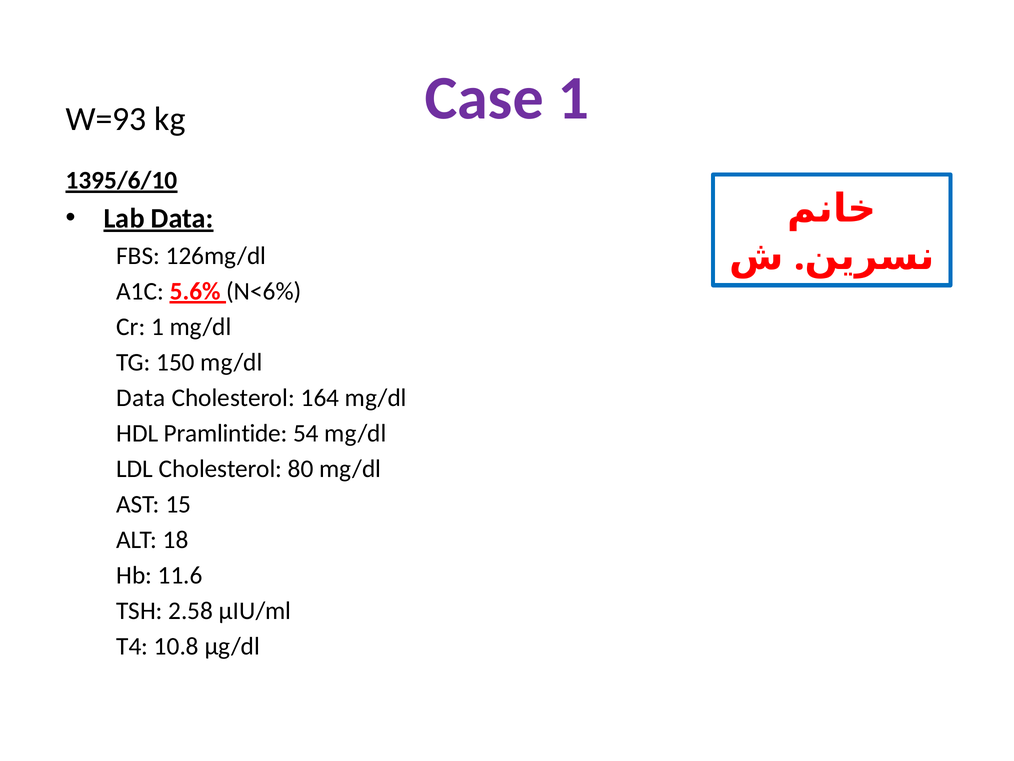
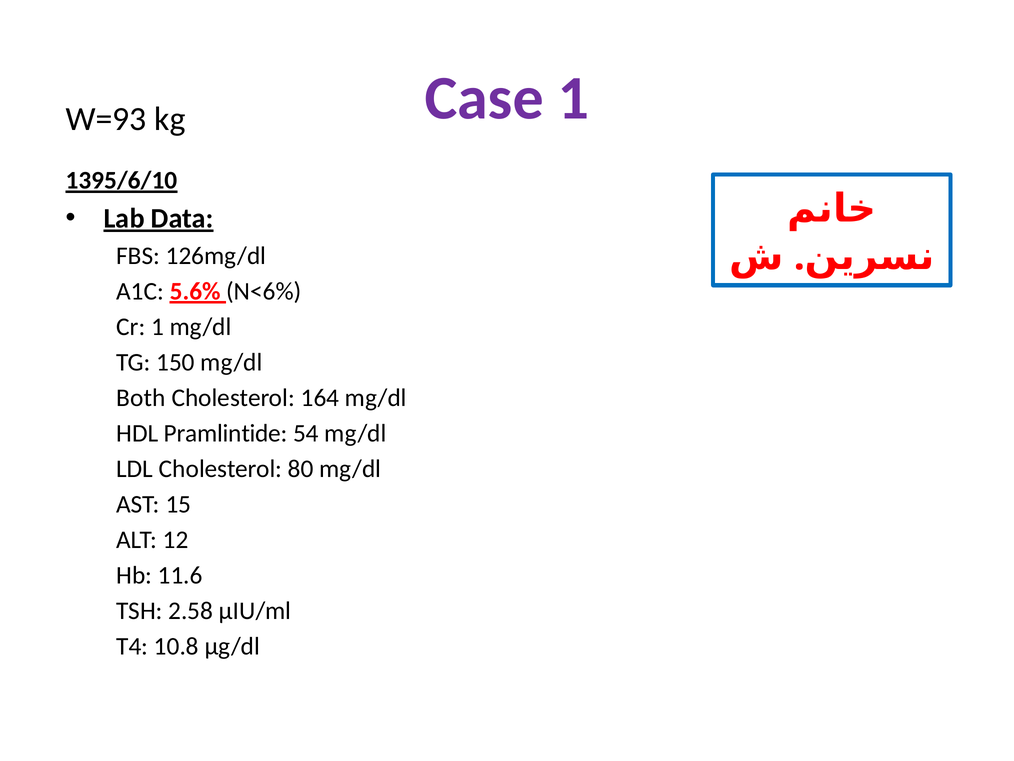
Data at (141, 397): Data -> Both
18: 18 -> 12
